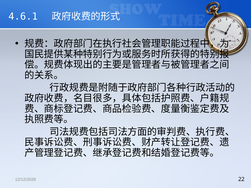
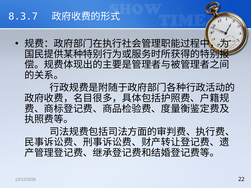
4.6.1: 4.6.1 -> 8.3.7
